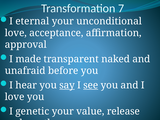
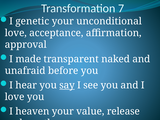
eternal: eternal -> genetic
see underline: present -> none
genetic: genetic -> heaven
